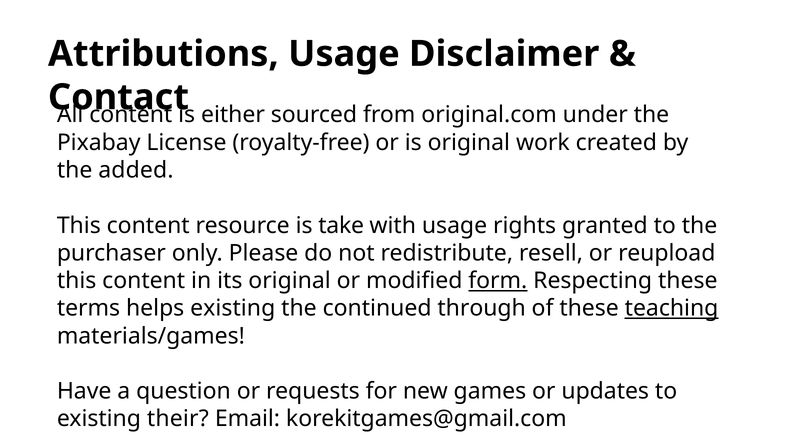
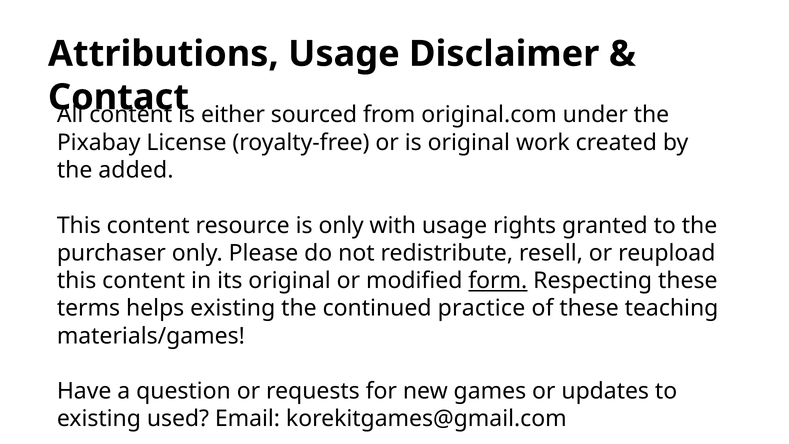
is take: take -> only
through: through -> practice
teaching underline: present -> none
their: their -> used
